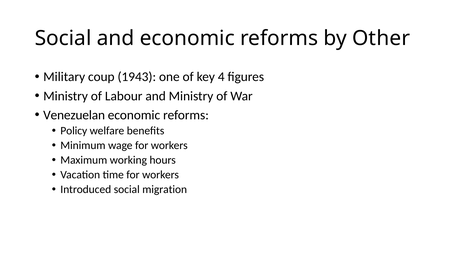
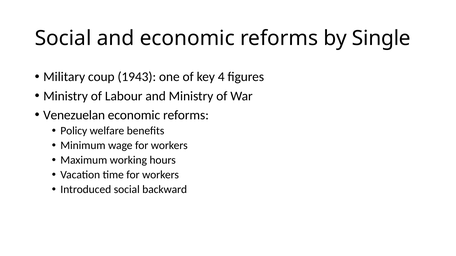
Other: Other -> Single
migration: migration -> backward
